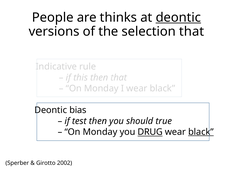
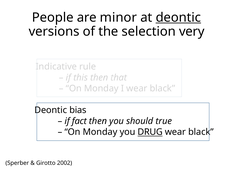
thinks: thinks -> minor
selection that: that -> very
test: test -> fact
black at (201, 132) underline: present -> none
